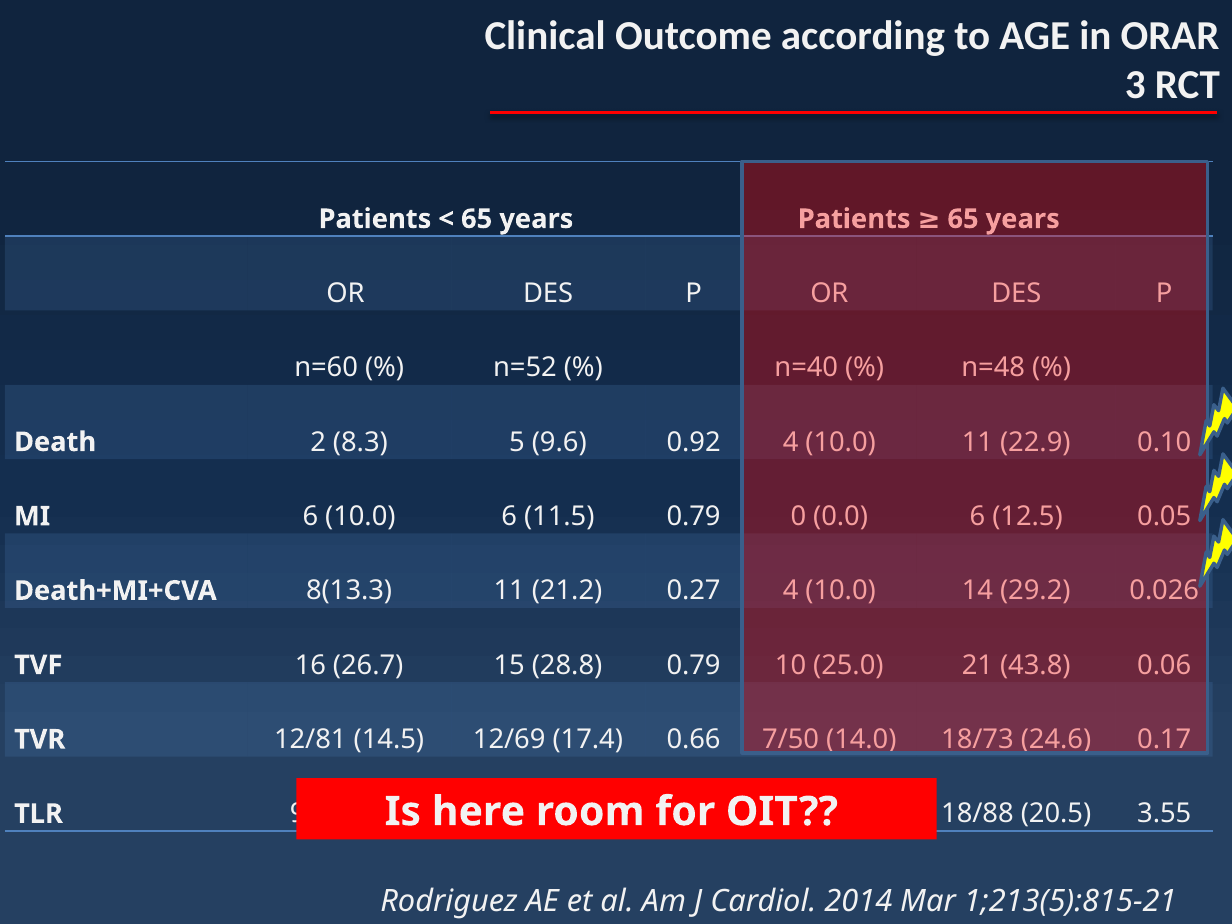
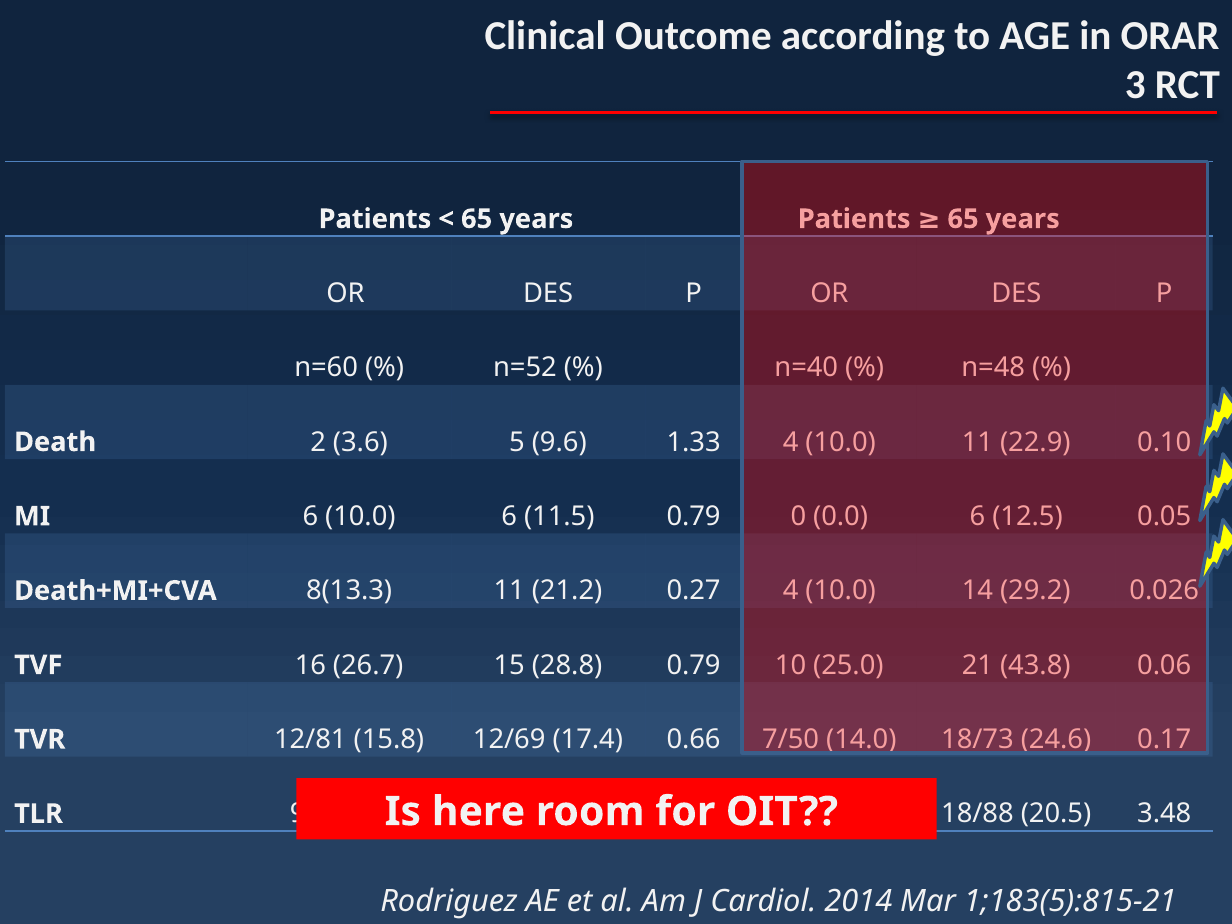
8.3: 8.3 -> 3.6
0.92: 0.92 -> 1.33
14.5: 14.5 -> 15.8
3.55: 3.55 -> 3.48
1;213(5):815-21: 1;213(5):815-21 -> 1;183(5):815-21
